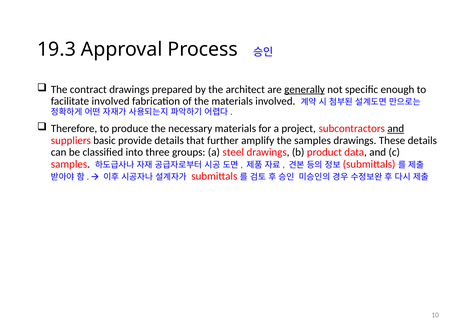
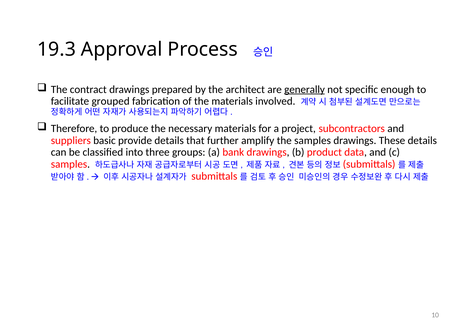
facilitate involved: involved -> grouped
and at (396, 128) underline: present -> none
steel: steel -> bank
